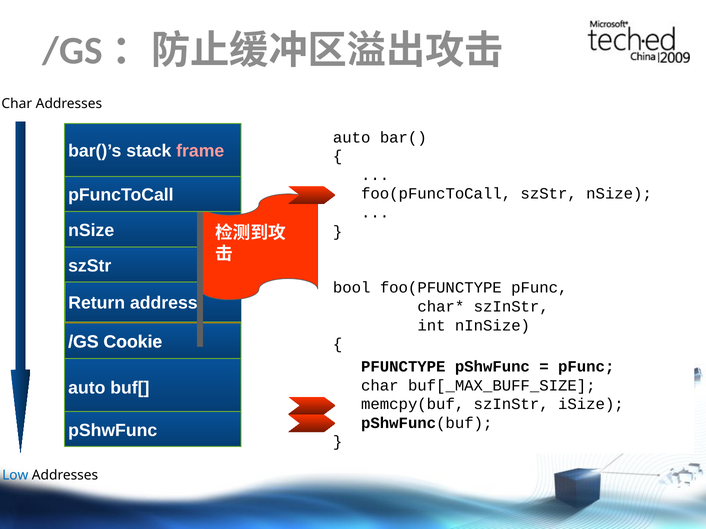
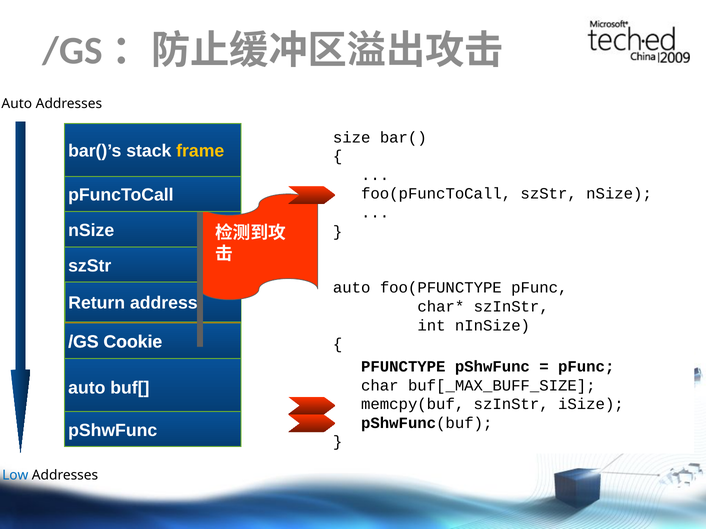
Char at (17, 104): Char -> Auto
auto at (352, 137): auto -> size
frame colour: pink -> yellow
bool at (352, 288): bool -> auto
